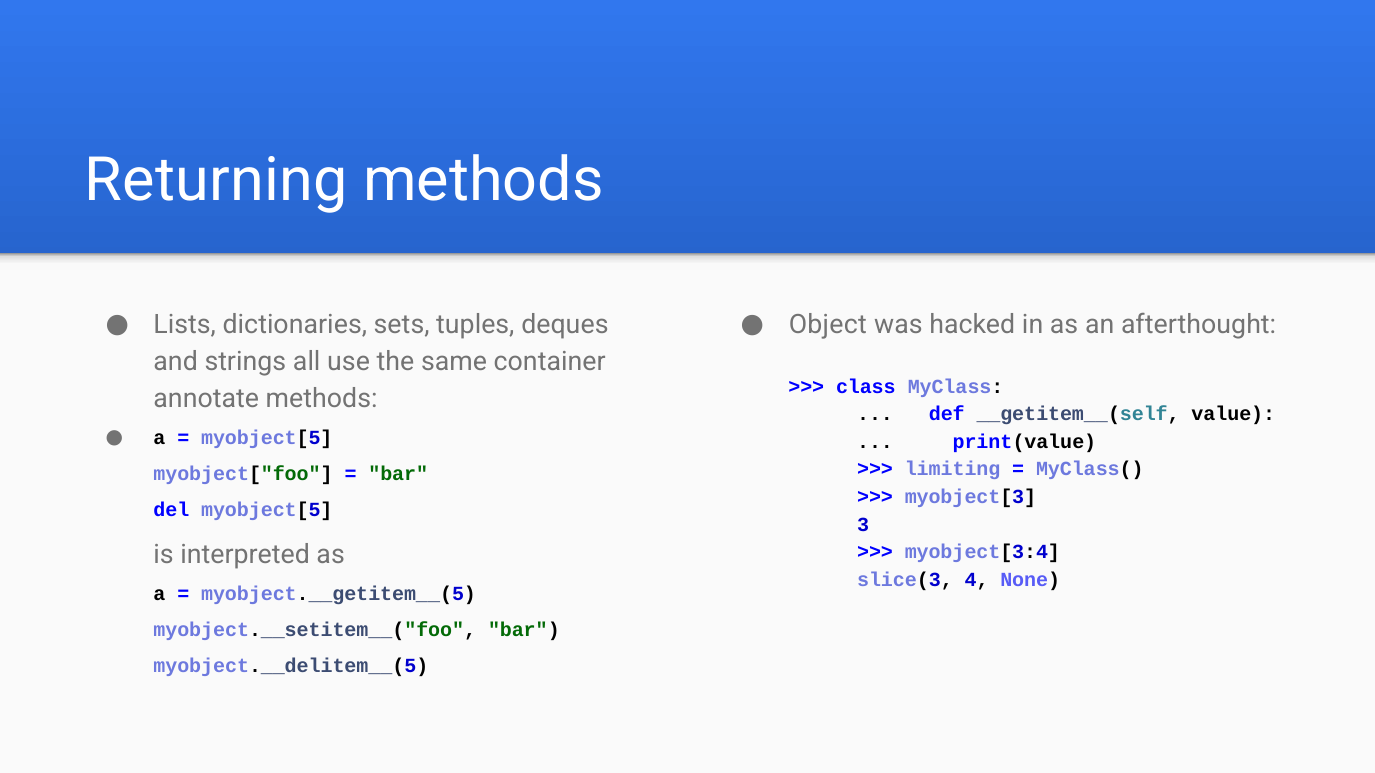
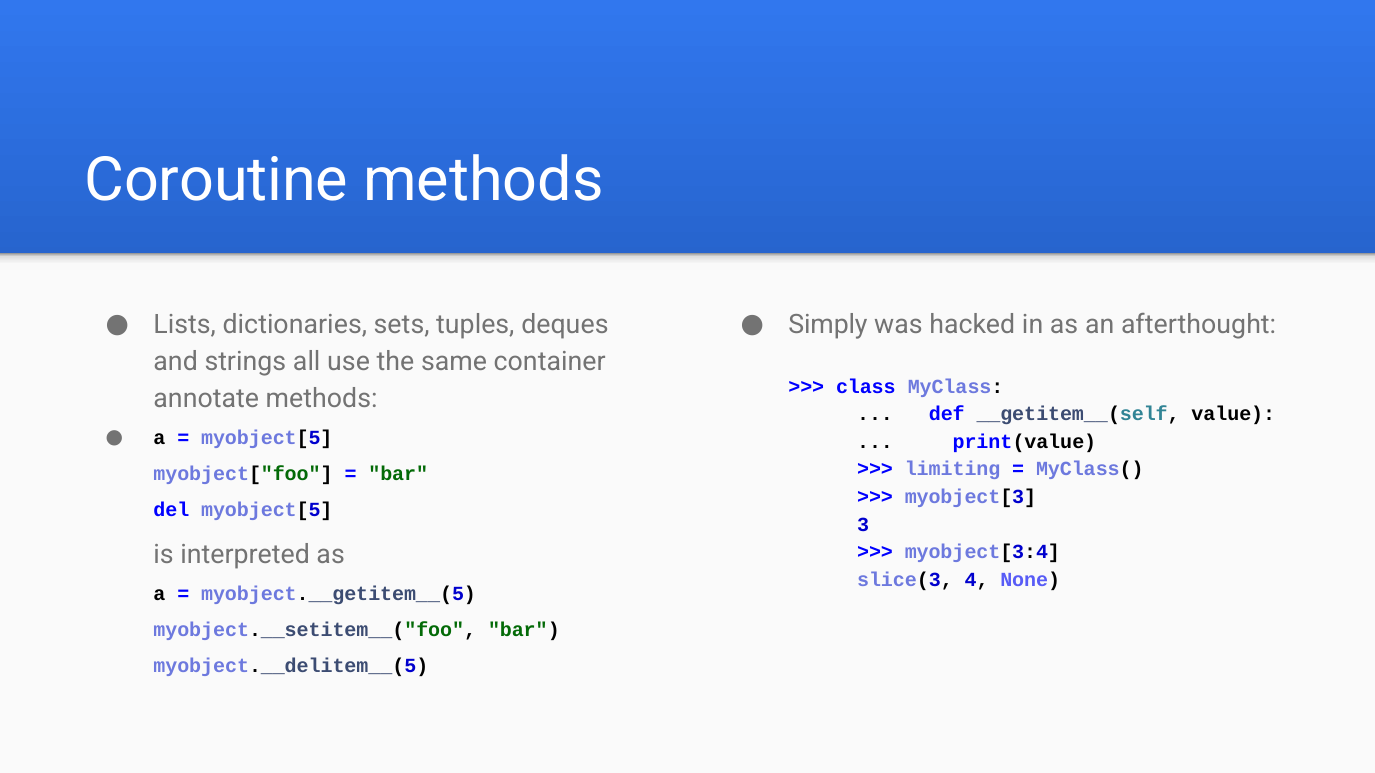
Returning: Returning -> Coroutine
Object: Object -> Simply
